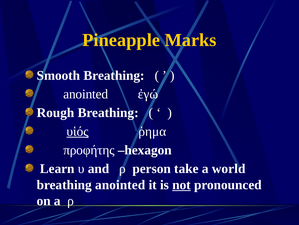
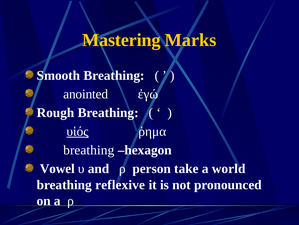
Pineapple: Pineapple -> Mastering
προφήτης at (89, 150): προφήτης -> breathing
Learn: Learn -> Vowel
breathing anointed: anointed -> reflexive
not underline: present -> none
